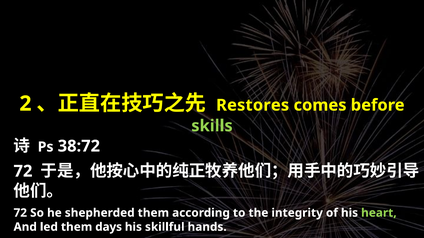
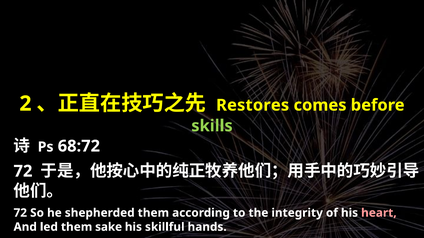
38:72: 38:72 -> 68:72
heart colour: light green -> pink
days: days -> sake
